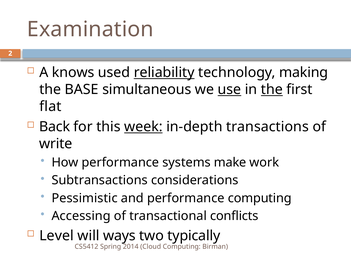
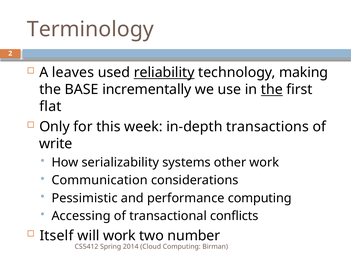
Examination: Examination -> Terminology
knows: knows -> leaves
simultaneous: simultaneous -> incrementally
use underline: present -> none
Back: Back -> Only
week underline: present -> none
How performance: performance -> serializability
make: make -> other
Subtransactions: Subtransactions -> Communication
Level: Level -> Itself
will ways: ways -> work
typically: typically -> number
